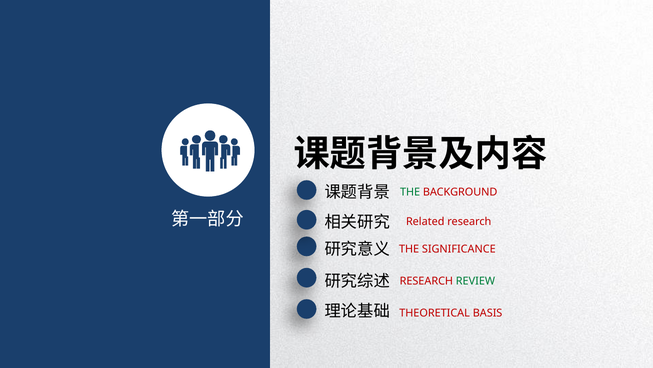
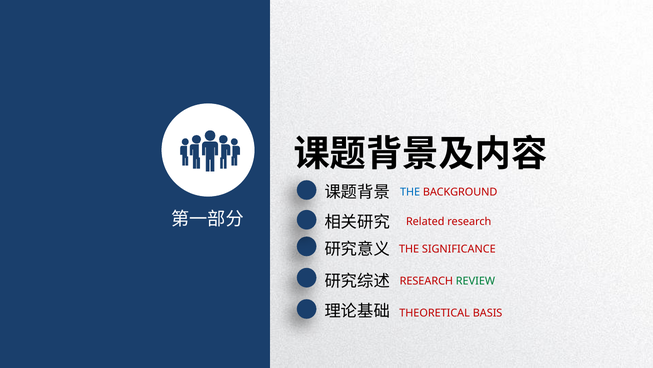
THE at (410, 192) colour: green -> blue
